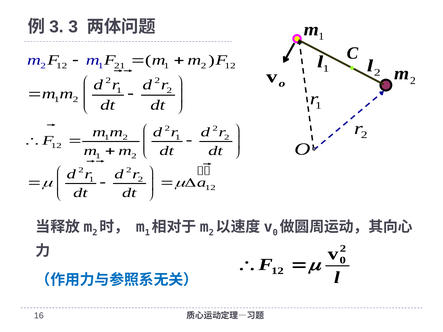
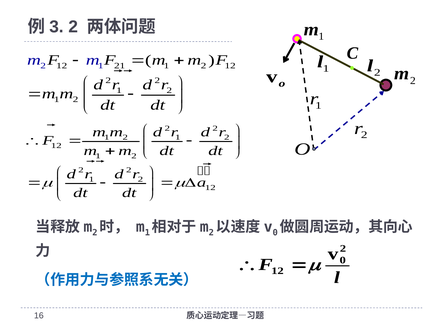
3 at (73, 27): 3 -> 2
